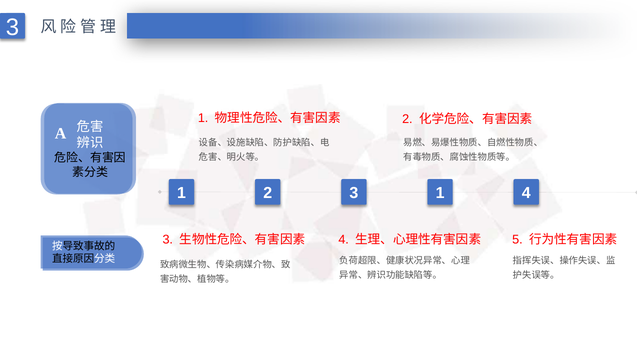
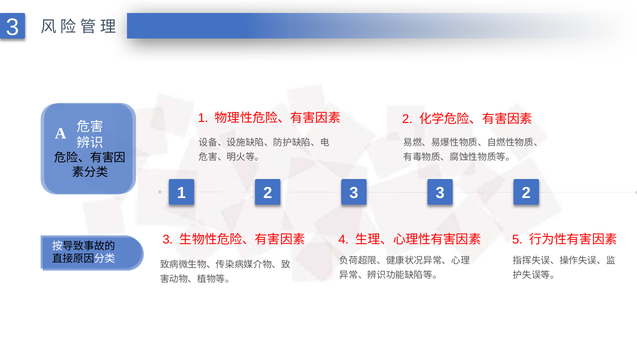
1 1: 1 -> 3
2 4: 4 -> 2
